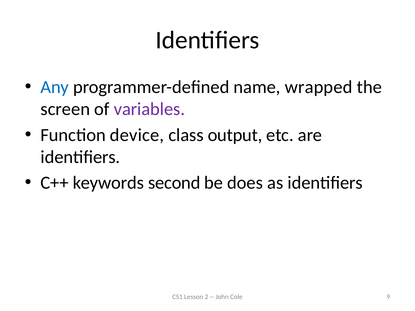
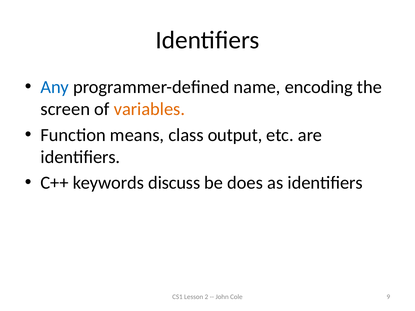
wrapped: wrapped -> encoding
variables colour: purple -> orange
device: device -> means
second: second -> discuss
